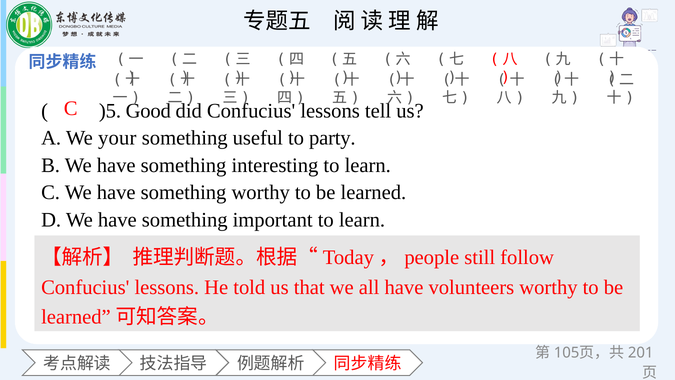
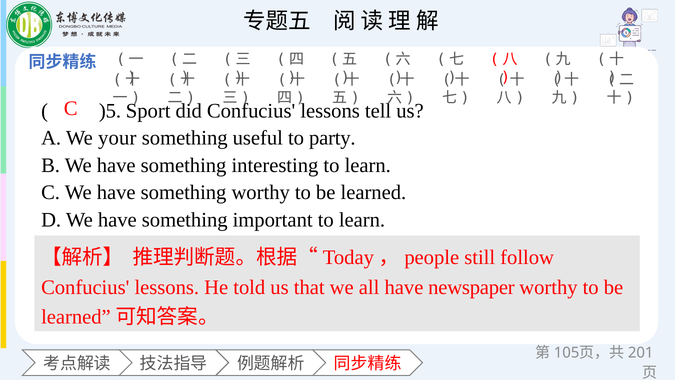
Good: Good -> Sport
volunteers: volunteers -> newspaper
